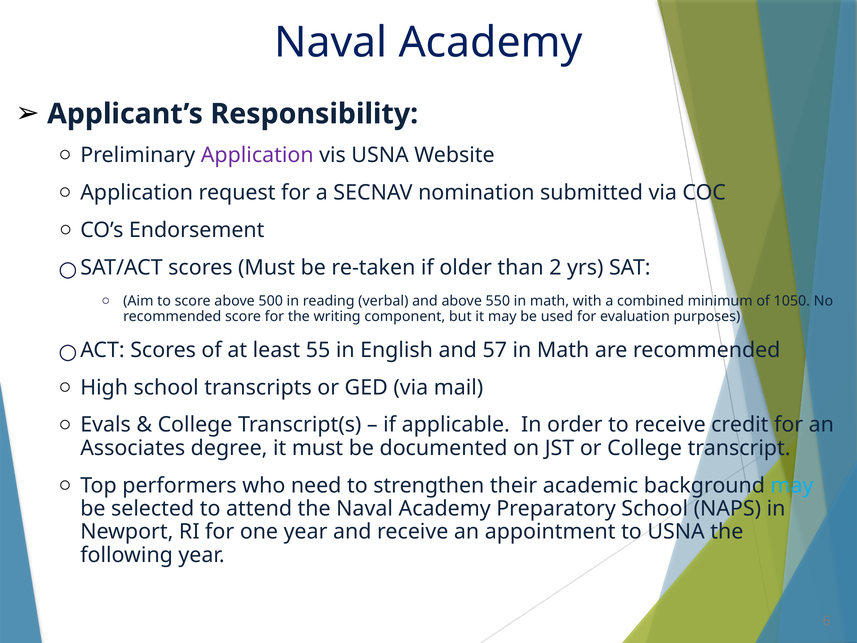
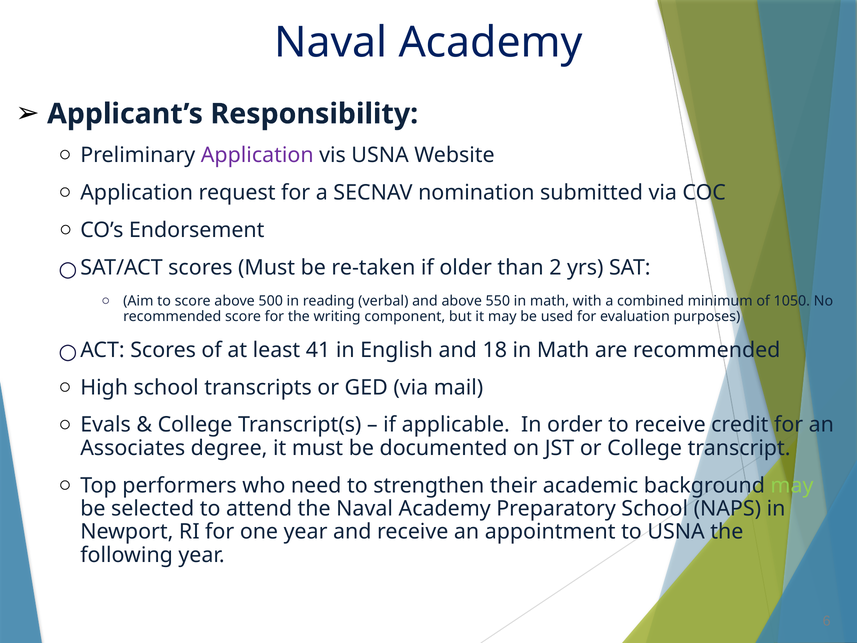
55: 55 -> 41
57: 57 -> 18
may at (792, 485) colour: light blue -> light green
